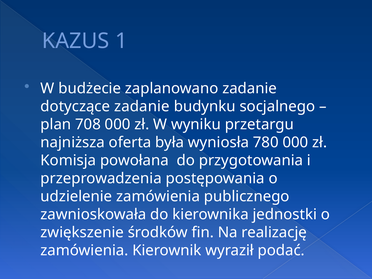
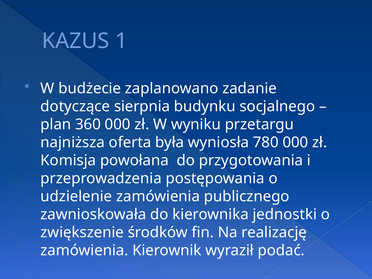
dotyczące zadanie: zadanie -> sierpnia
708: 708 -> 360
